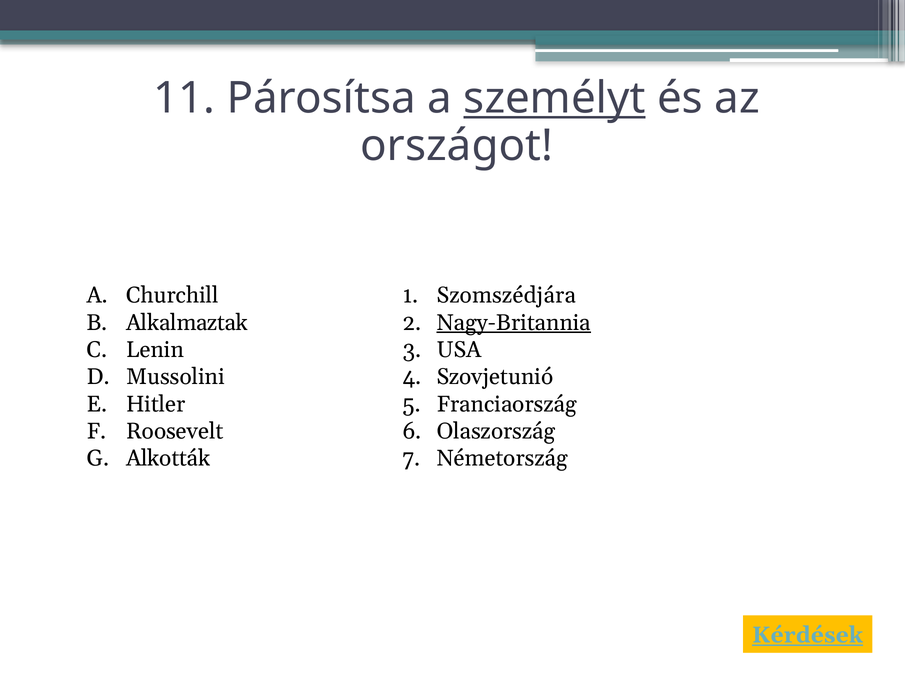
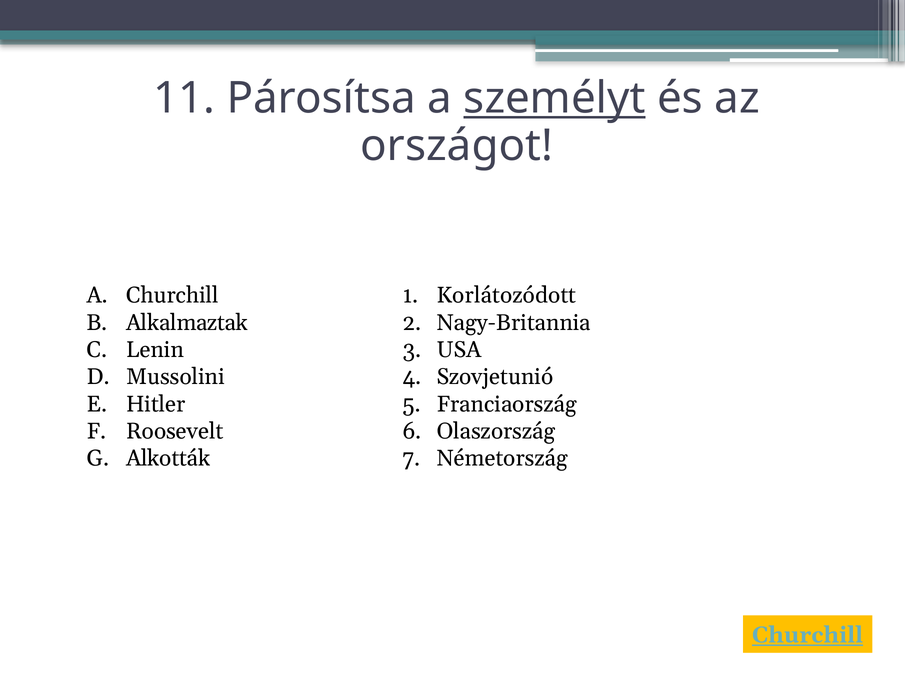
Szomszédjára: Szomszédjára -> Korlátozódott
Nagy-Britannia underline: present -> none
Kérdések at (808, 635): Kérdések -> Churchill
